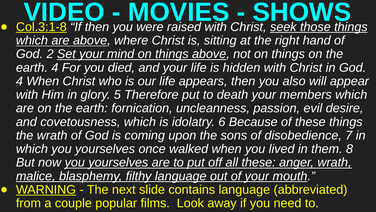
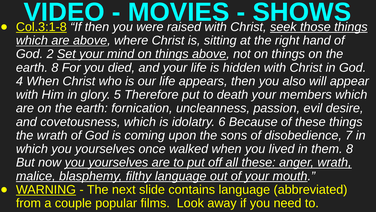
earth 4: 4 -> 8
